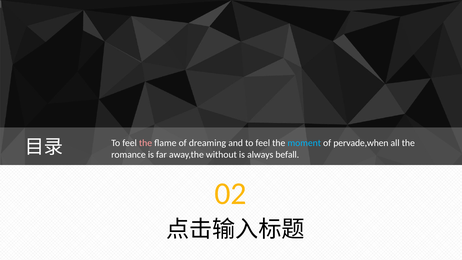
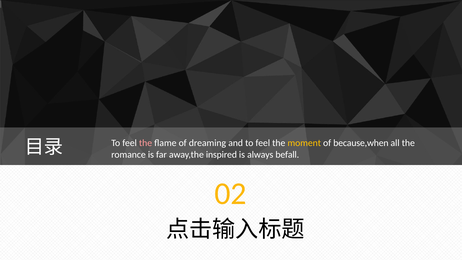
moment colour: light blue -> yellow
pervade,when: pervade,when -> because,when
without: without -> inspired
